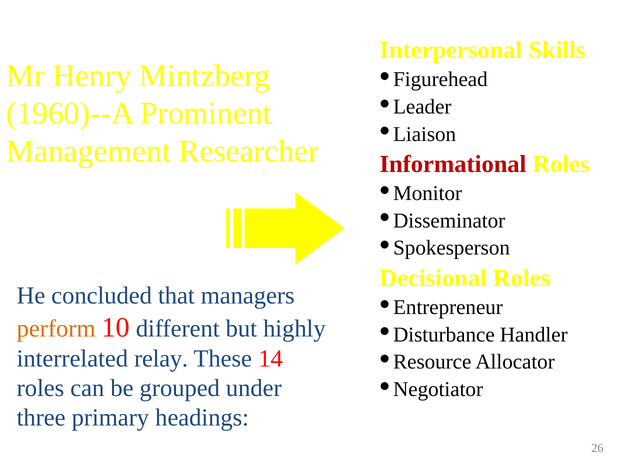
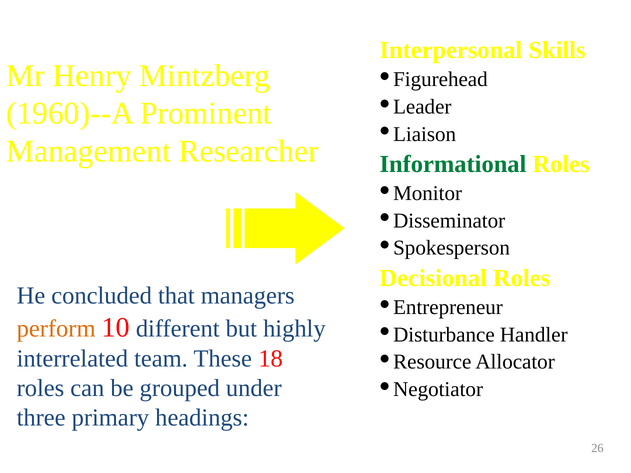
Informational colour: red -> green
relay: relay -> team
14: 14 -> 18
